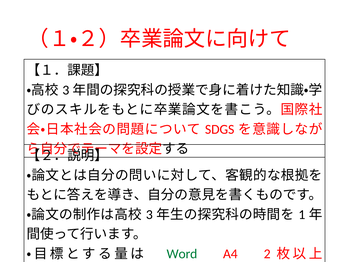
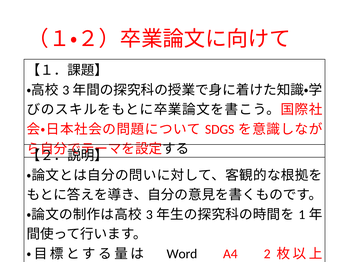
Word colour: green -> black
